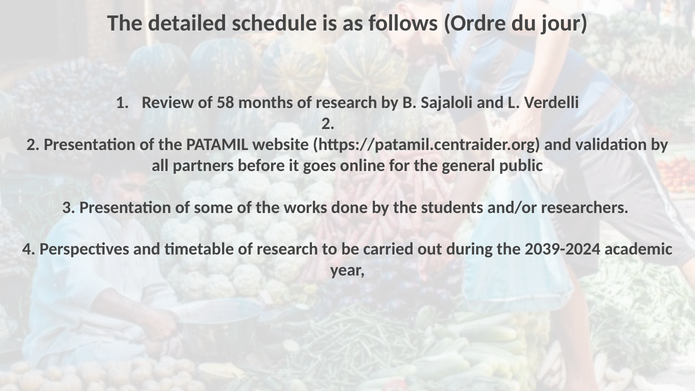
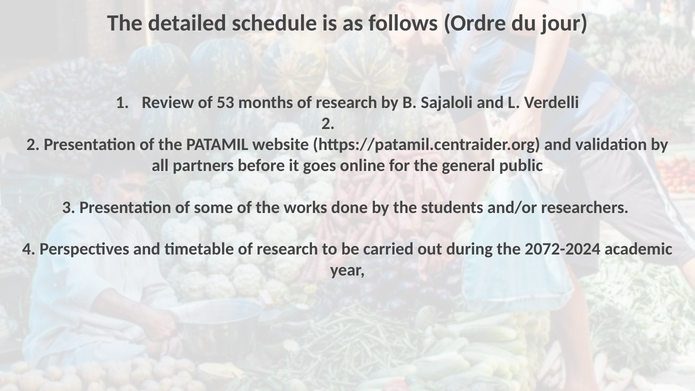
58: 58 -> 53
2039-2024: 2039-2024 -> 2072-2024
